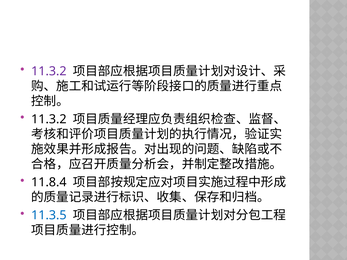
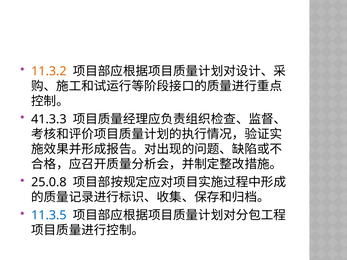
11.3.2 at (49, 71) colour: purple -> orange
11.3.2 at (49, 119): 11.3.2 -> 41.3.3
11.8.4: 11.8.4 -> 25.0.8
